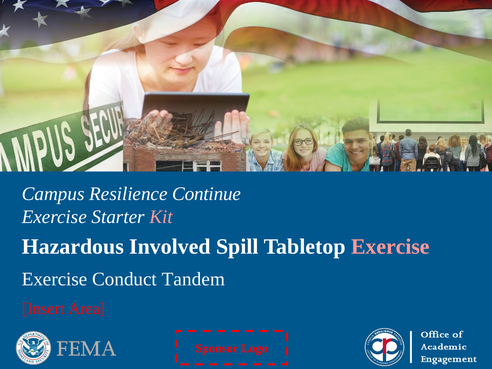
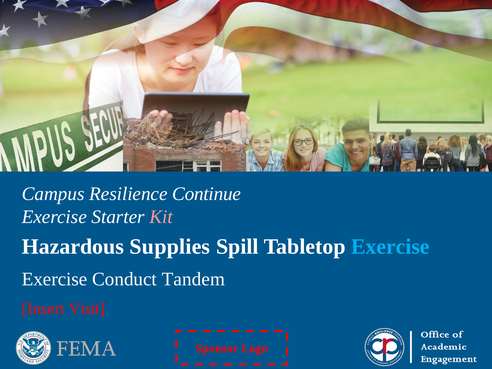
Involved: Involved -> Supplies
Exercise at (390, 247) colour: pink -> light blue
Area: Area -> Visit
